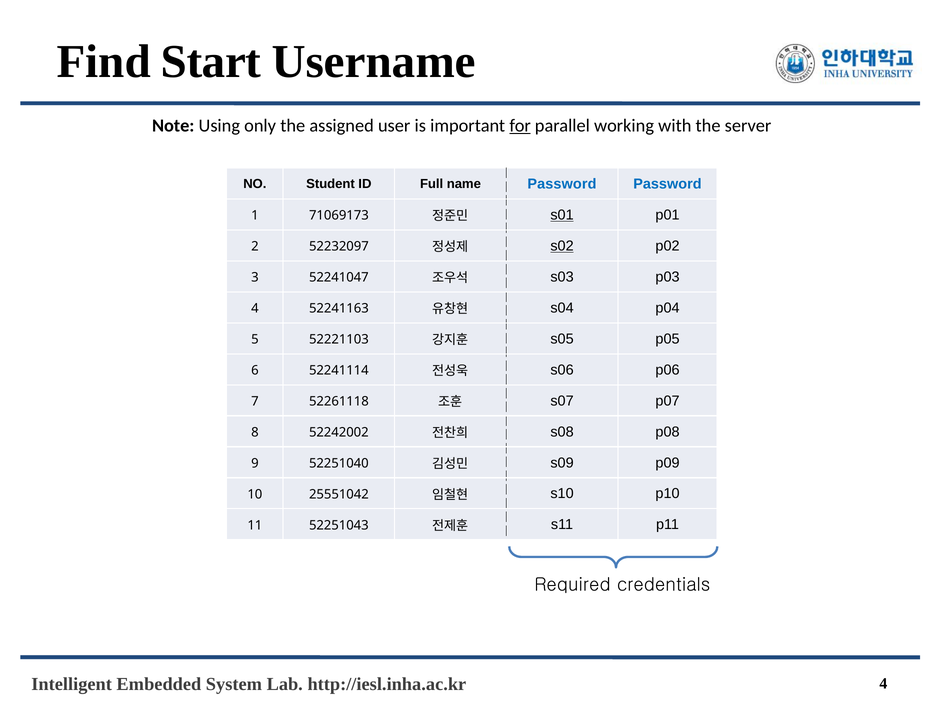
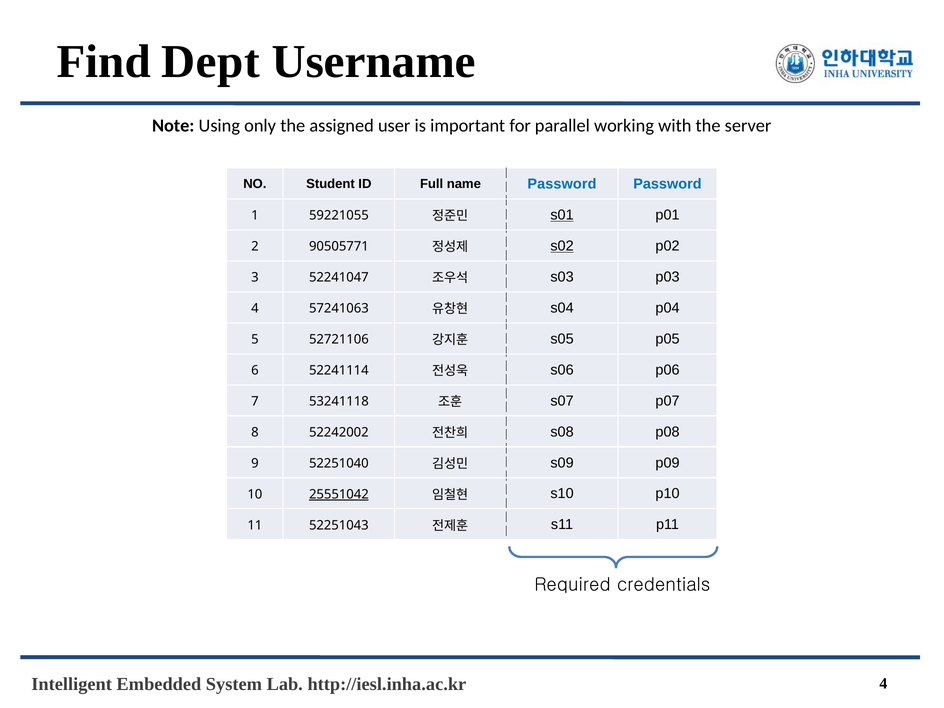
Start: Start -> Dept
for underline: present -> none
71069173: 71069173 -> 59221055
52232097: 52232097 -> 90505771
52241163: 52241163 -> 57241063
52221103: 52221103 -> 52721106
52261118: 52261118 -> 53241118
25551042 underline: none -> present
